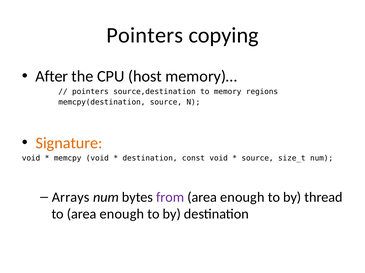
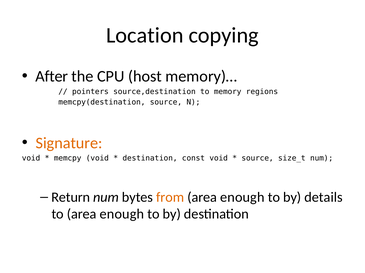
Pointers at (145, 35): Pointers -> Location
Arrays: Arrays -> Return
from colour: purple -> orange
thread: thread -> details
